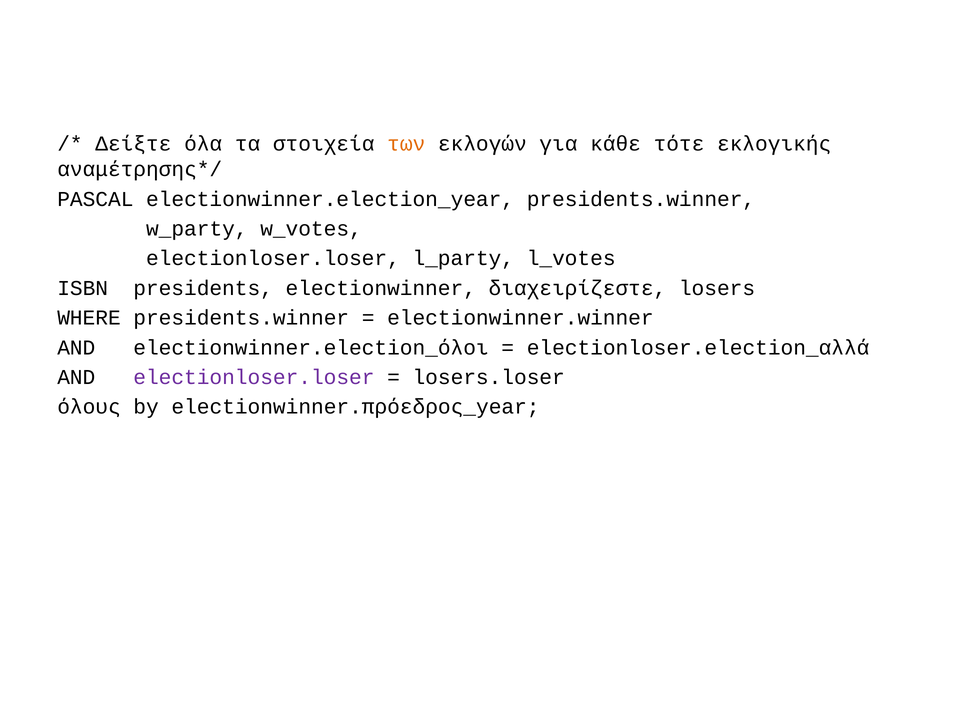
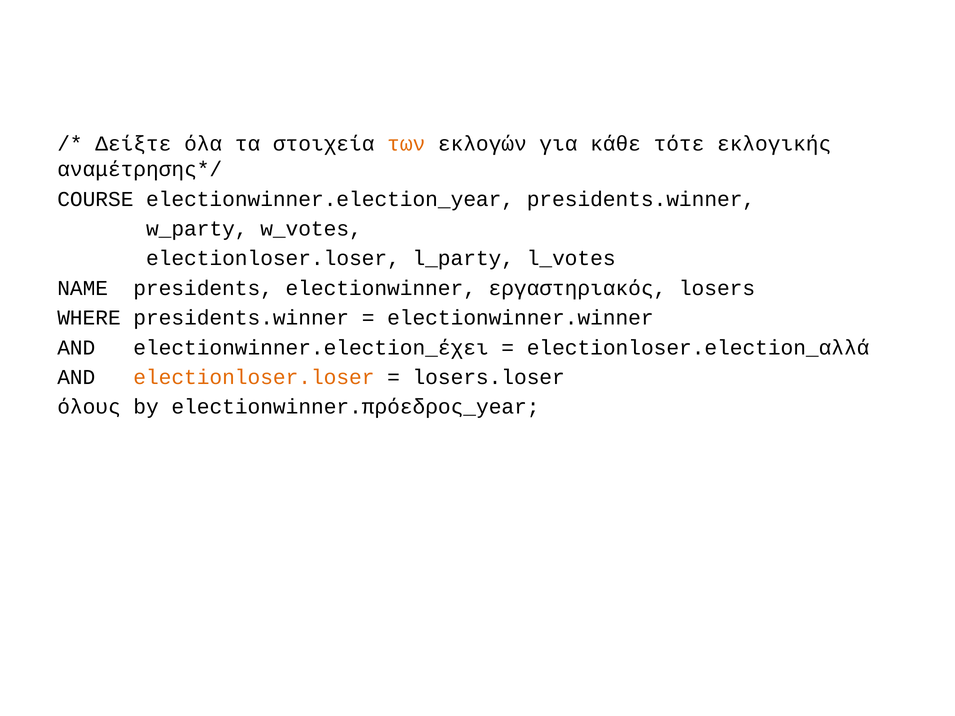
PASCAL: PASCAL -> COURSE
ISBN: ISBN -> NAME
διαχειρίζεστε: διαχειρίζεστε -> εργαστηριακός
electionwinner.election_όλοι: electionwinner.election_όλοι -> electionwinner.election_έχει
electionloser.loser at (254, 377) colour: purple -> orange
